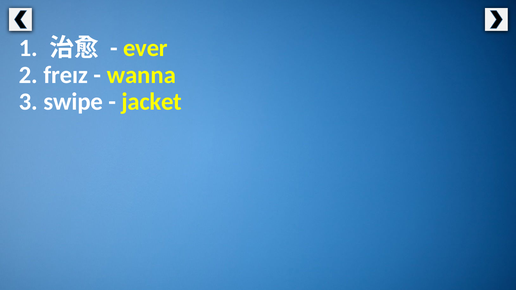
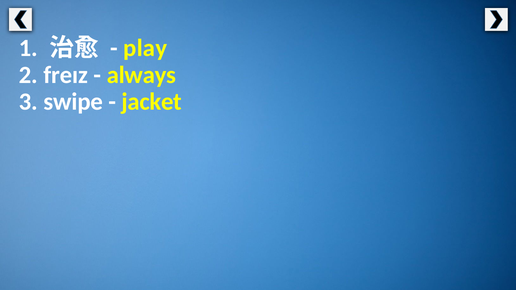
ever: ever -> play
wanna: wanna -> always
